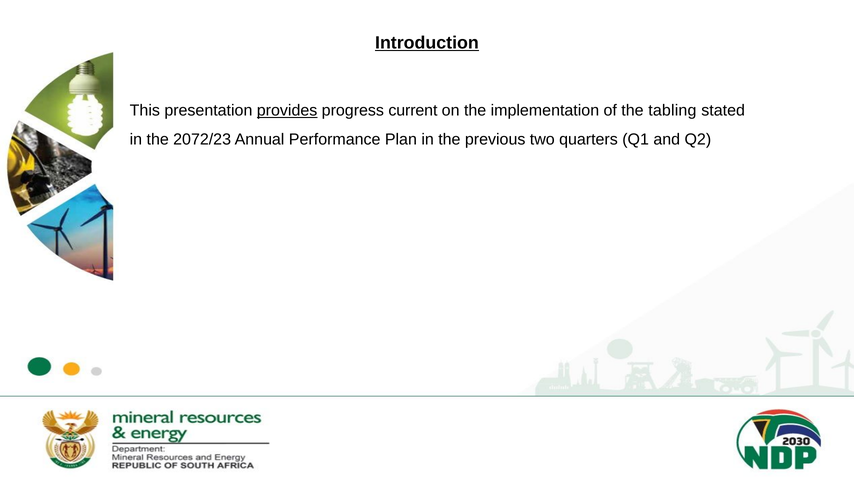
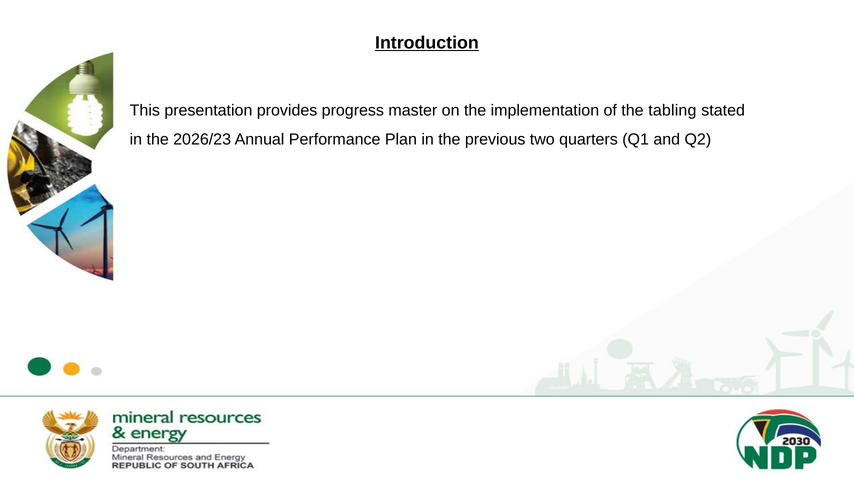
provides underline: present -> none
current: current -> master
2072/23: 2072/23 -> 2026/23
